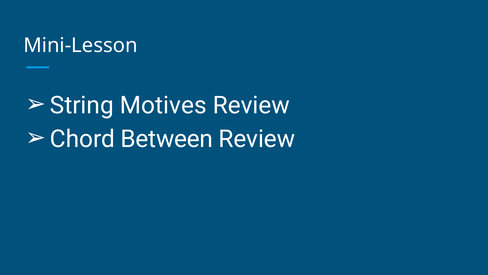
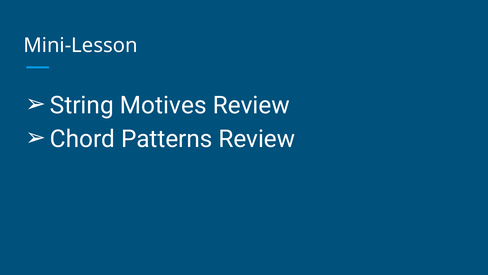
Between: Between -> Patterns
